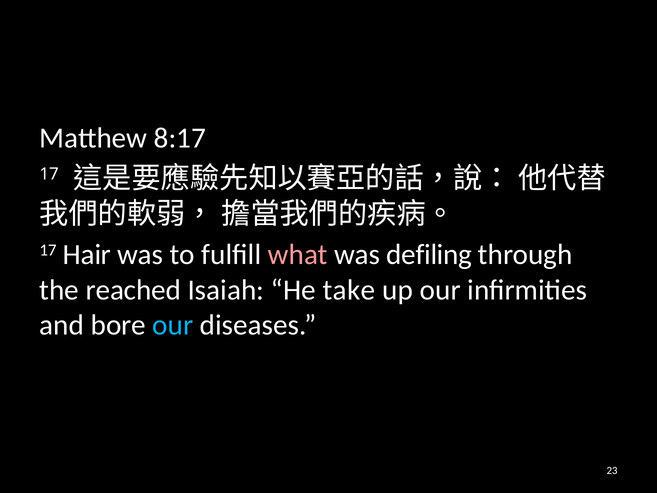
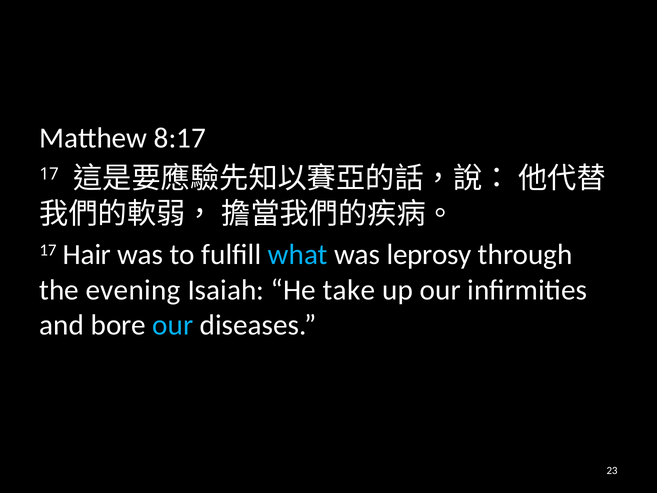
what colour: pink -> light blue
defiling: defiling -> leprosy
reached: reached -> evening
